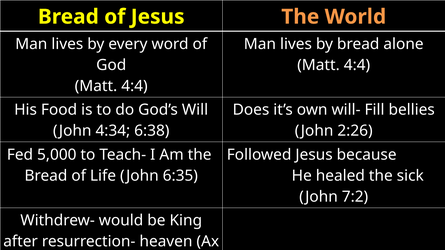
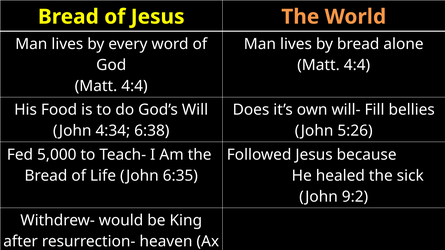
2:26: 2:26 -> 5:26
7:2: 7:2 -> 9:2
